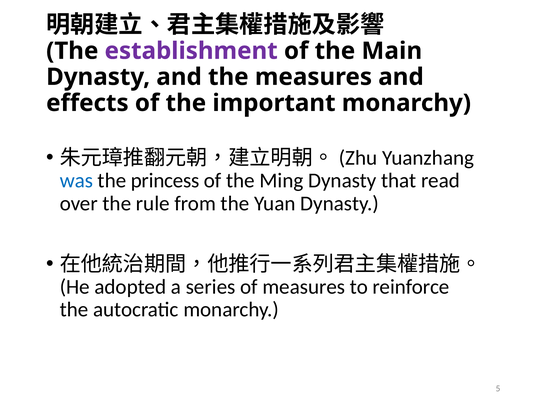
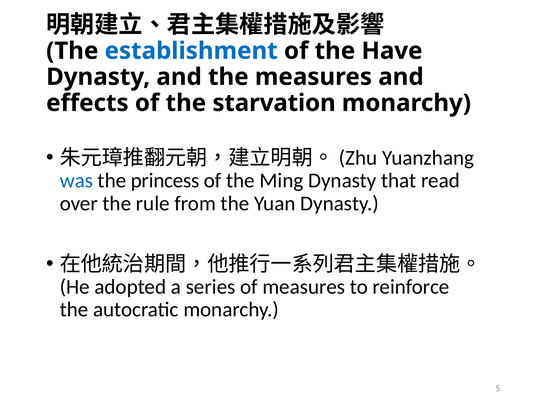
establishment colour: purple -> blue
Main: Main -> Have
important: important -> starvation
